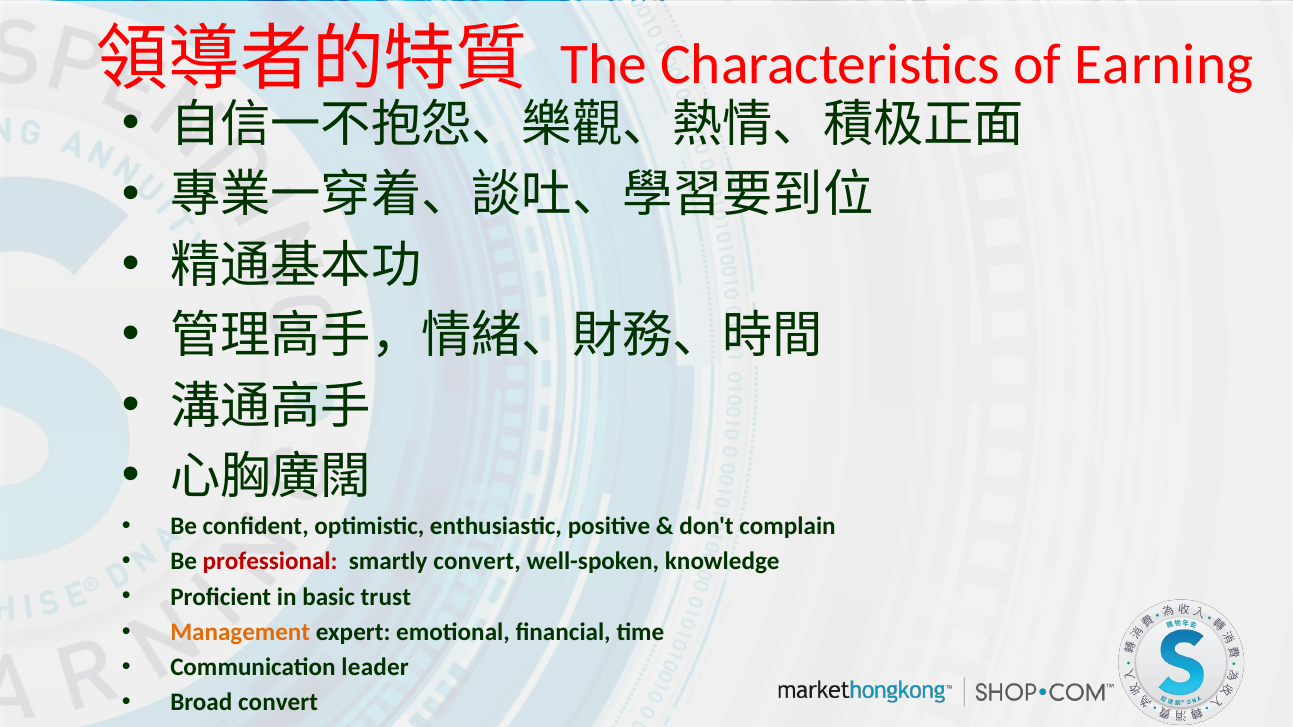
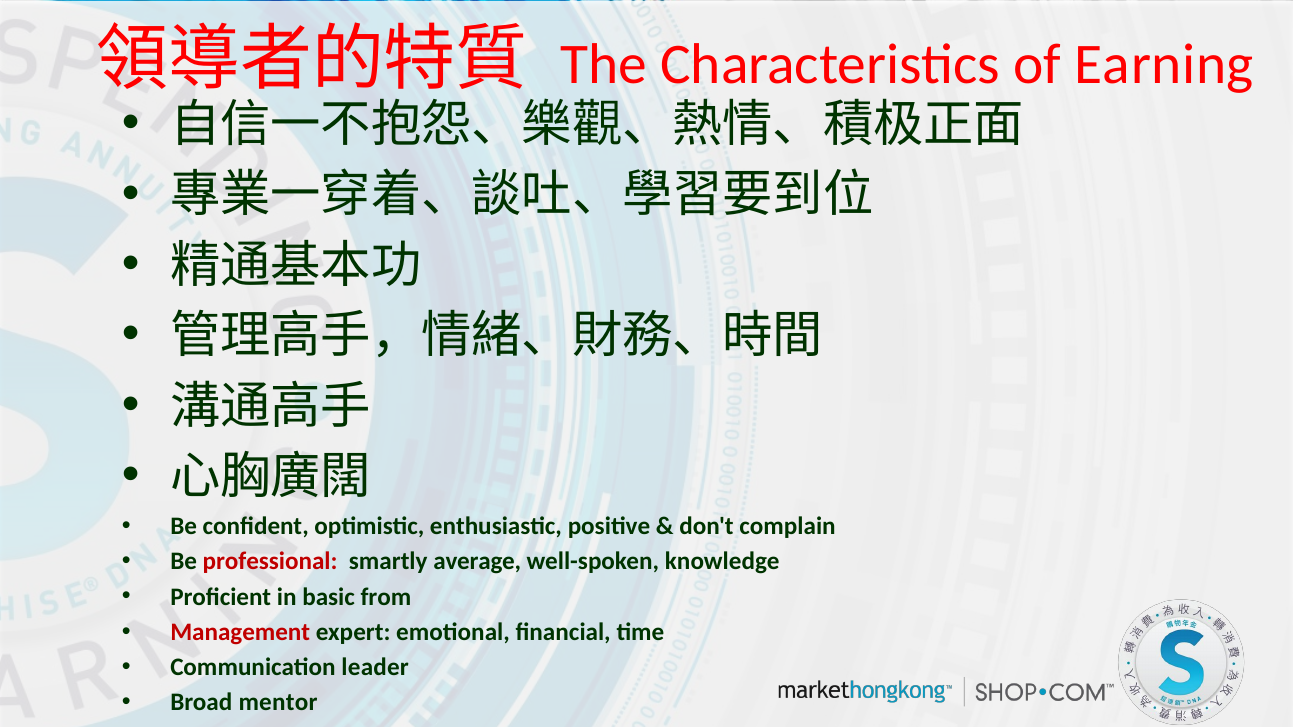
smartly convert: convert -> average
trust: trust -> from
Management colour: orange -> red
Broad convert: convert -> mentor
